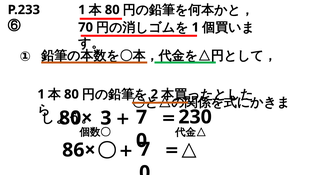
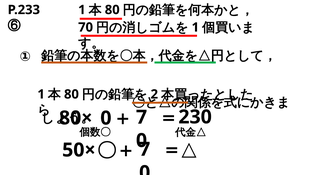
3 at (106, 118): 3 -> 0
86×: 86× -> 50×
